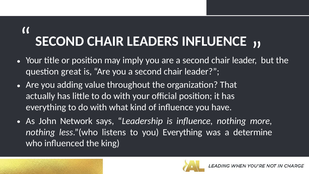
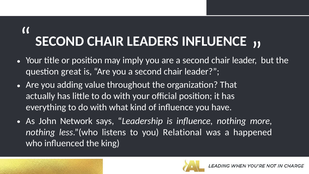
you Everything: Everything -> Relational
determine: determine -> happened
